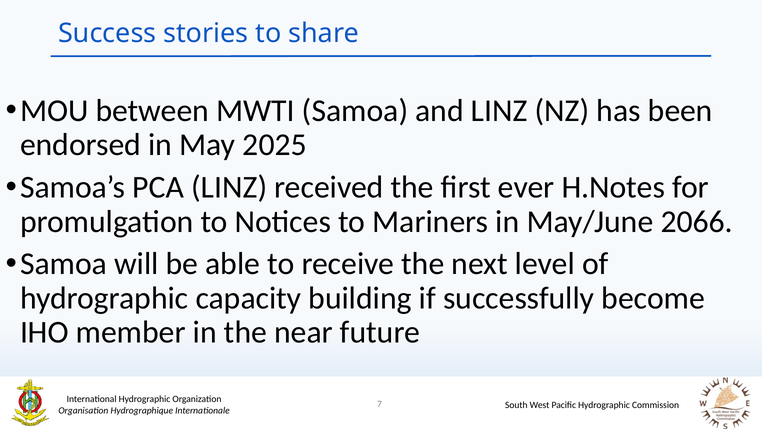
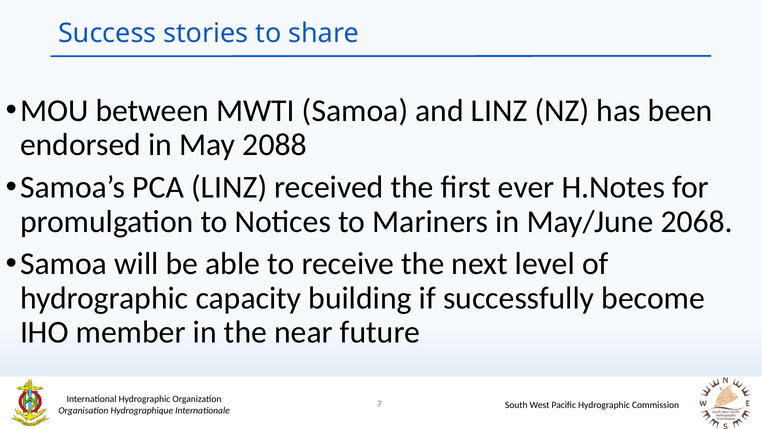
2025: 2025 -> 2088
2066: 2066 -> 2068
